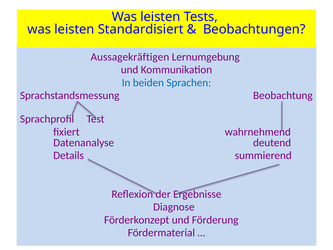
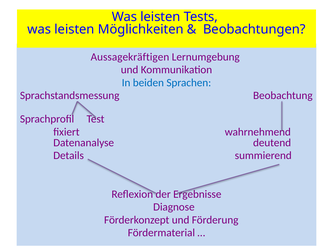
Standardisiert: Standardisiert -> Möglichkeiten
